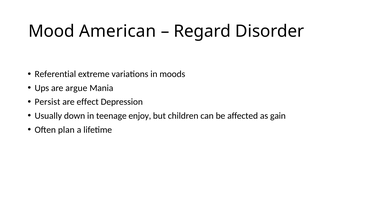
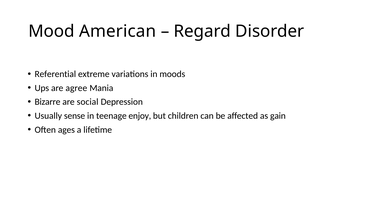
argue: argue -> agree
Persist: Persist -> Bizarre
effect: effect -> social
down: down -> sense
plan: plan -> ages
